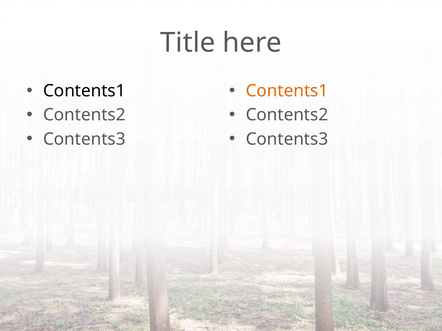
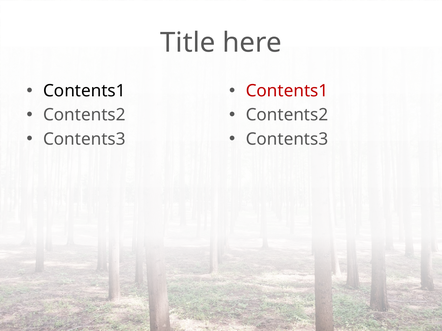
Contents1 at (287, 91) colour: orange -> red
